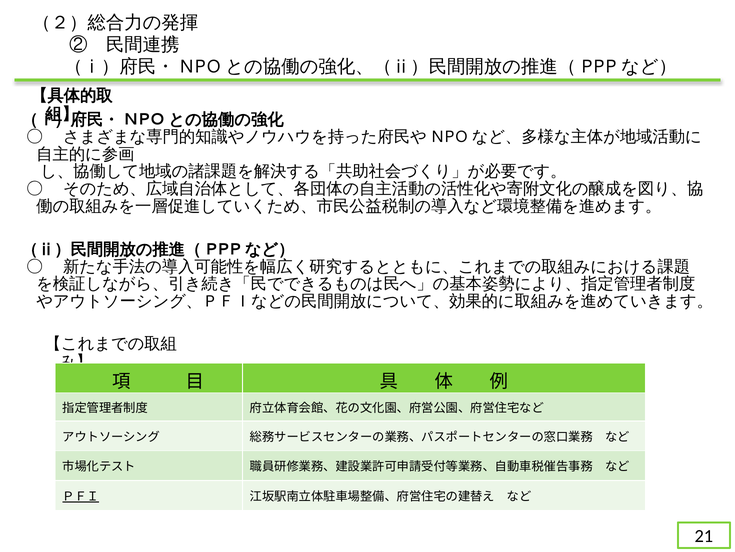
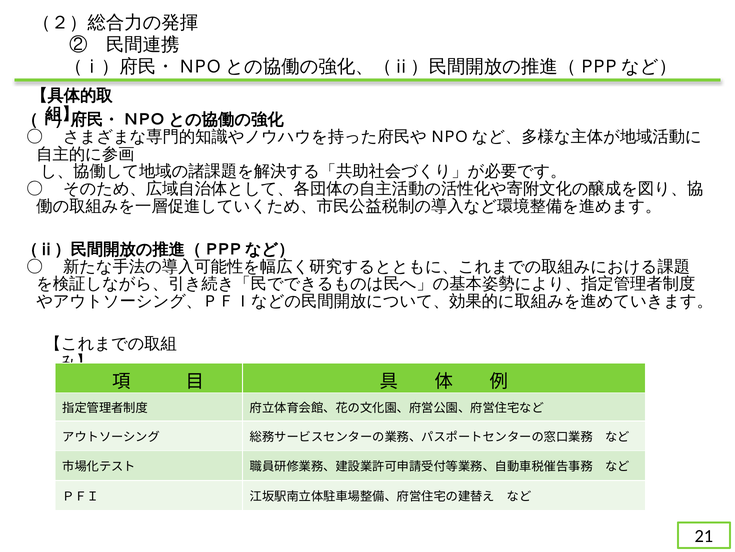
ＰＦＩ underline: present -> none
